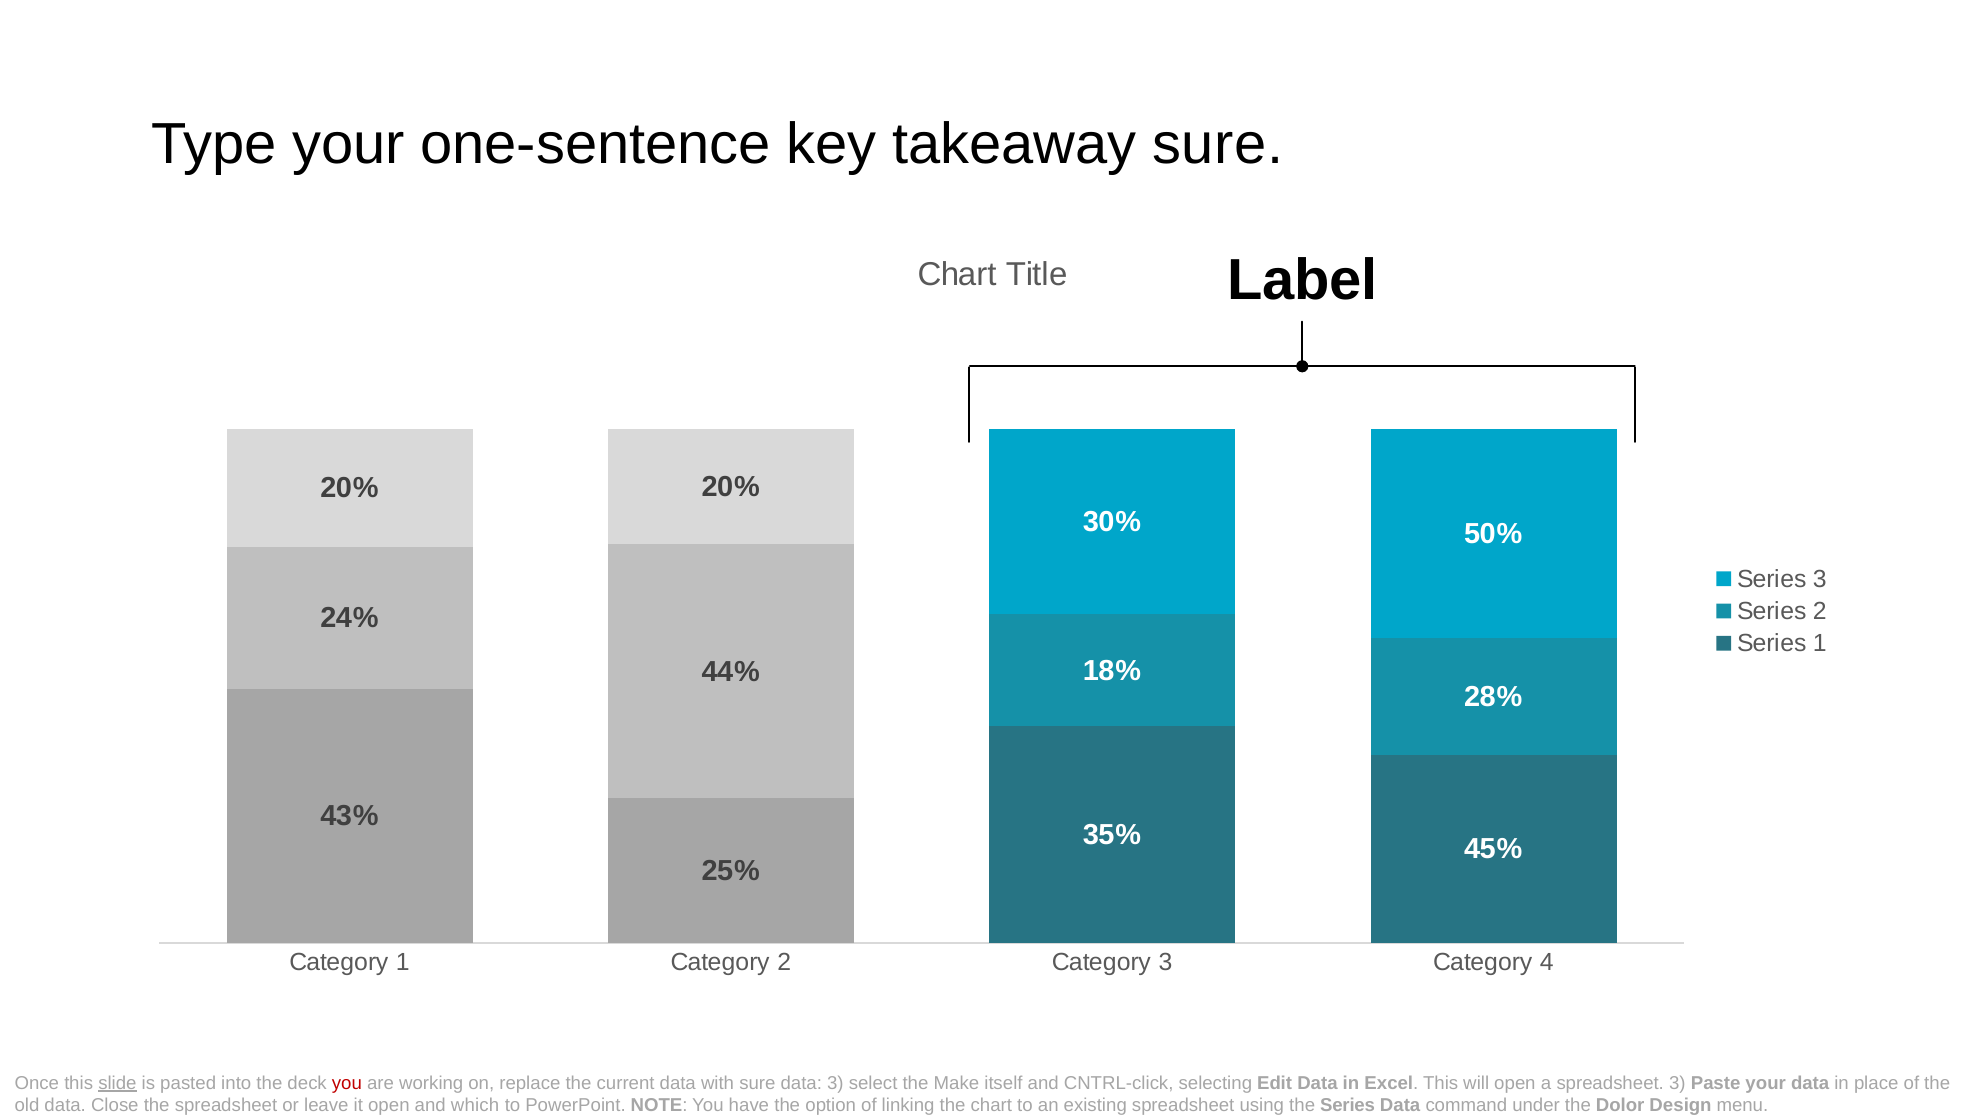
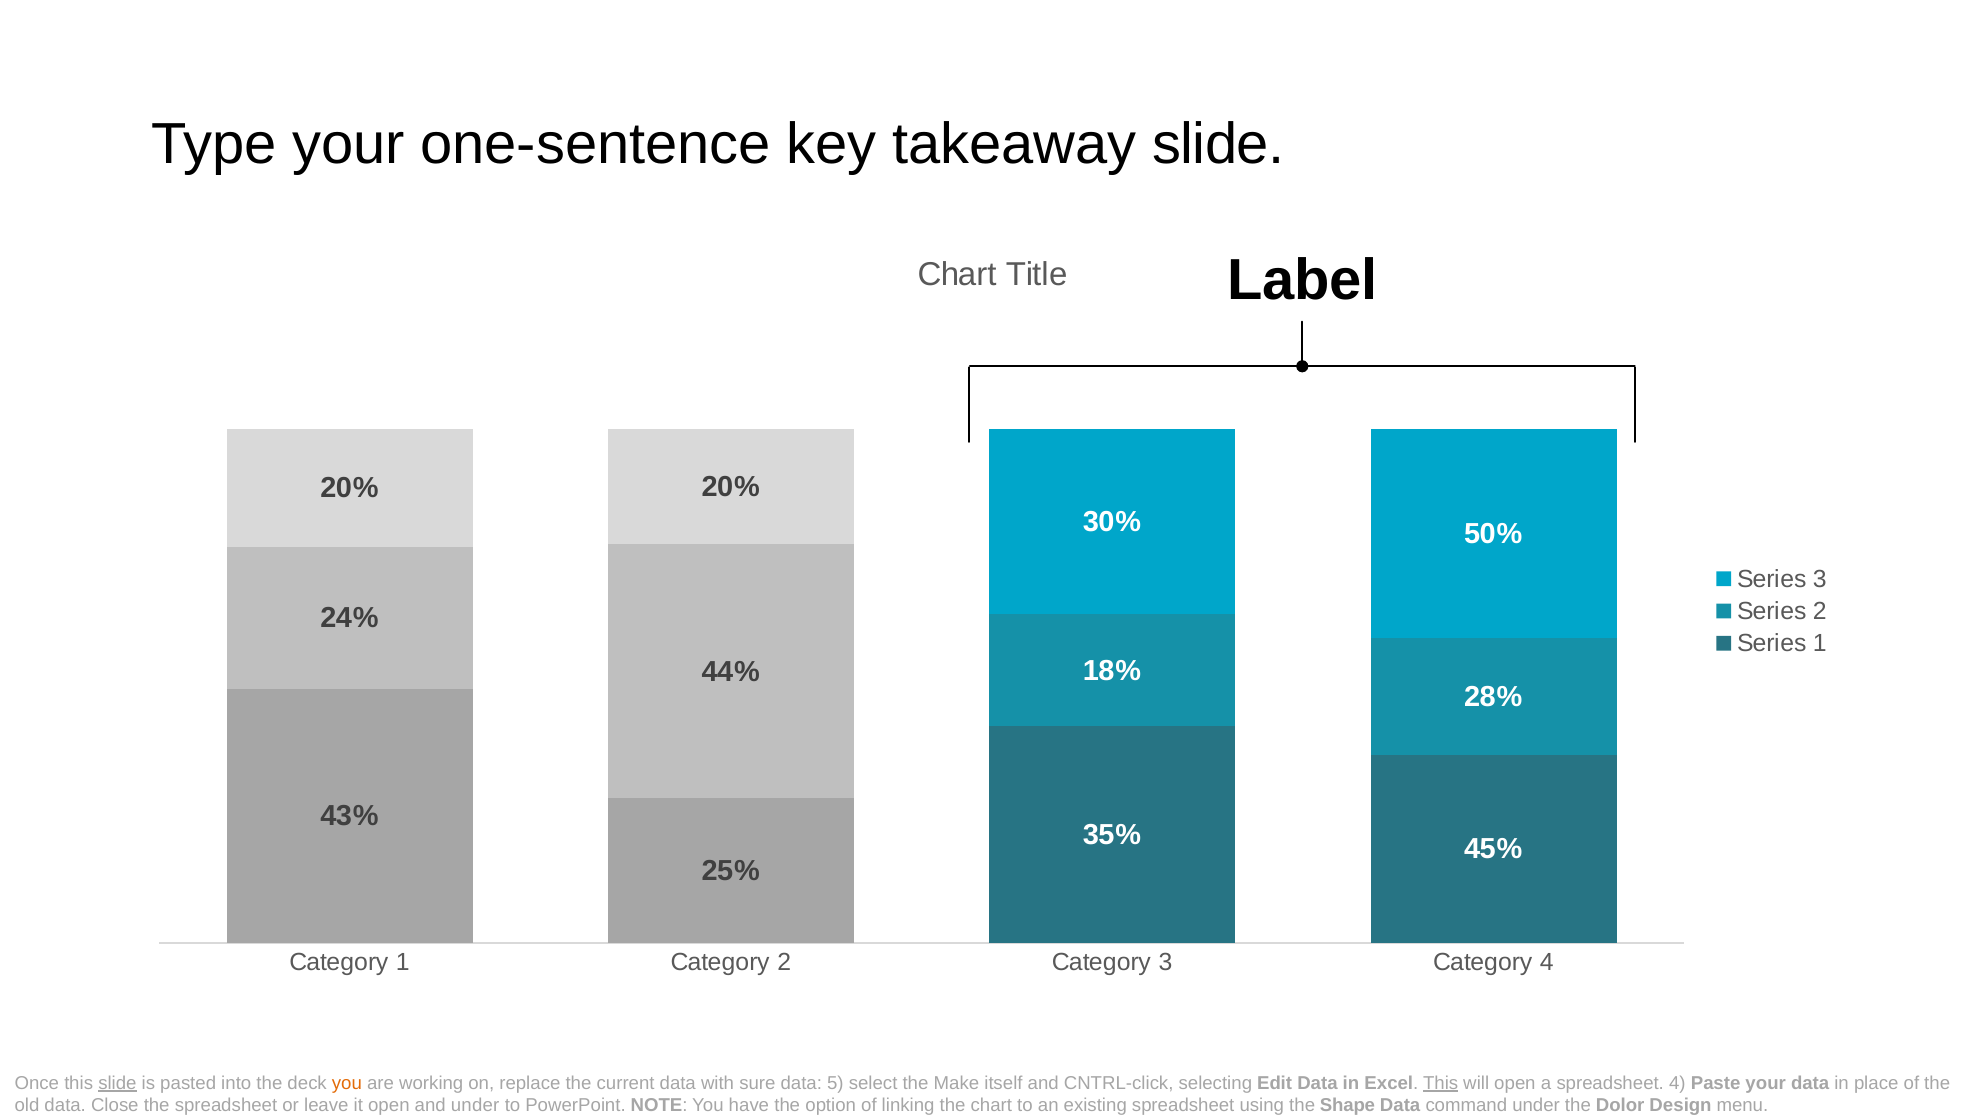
takeaway sure: sure -> slide
you at (347, 1083) colour: red -> orange
data 3: 3 -> 5
This at (1441, 1083) underline: none -> present
spreadsheet 3: 3 -> 4
and which: which -> under
the Series: Series -> Shape
